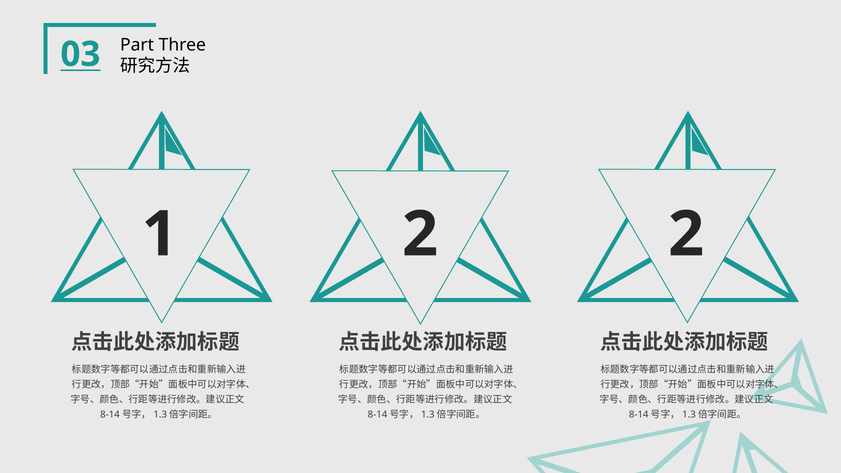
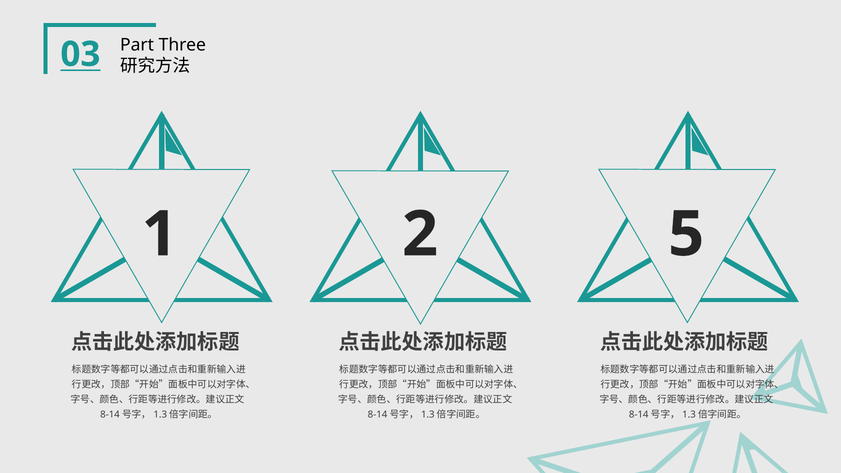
2 2: 2 -> 5
